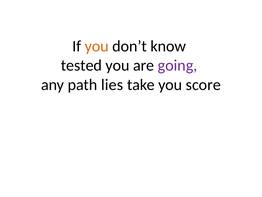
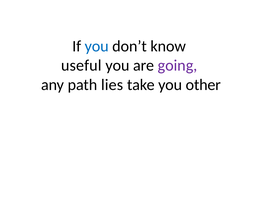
you at (97, 46) colour: orange -> blue
tested: tested -> useful
score: score -> other
